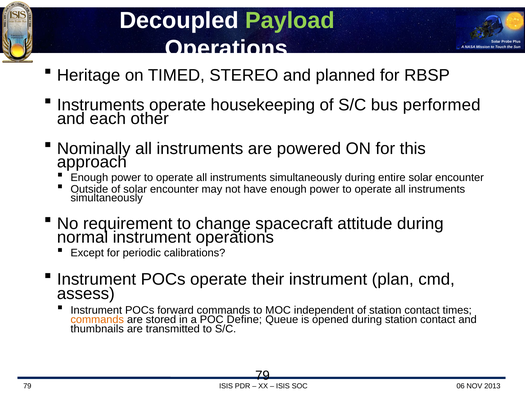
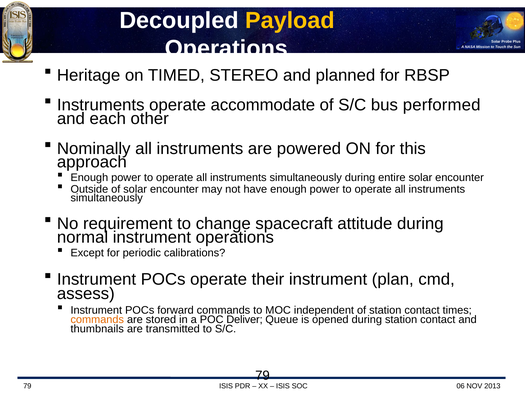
Payload colour: light green -> yellow
housekeeping: housekeeping -> accommodate
Define: Define -> Deliver
